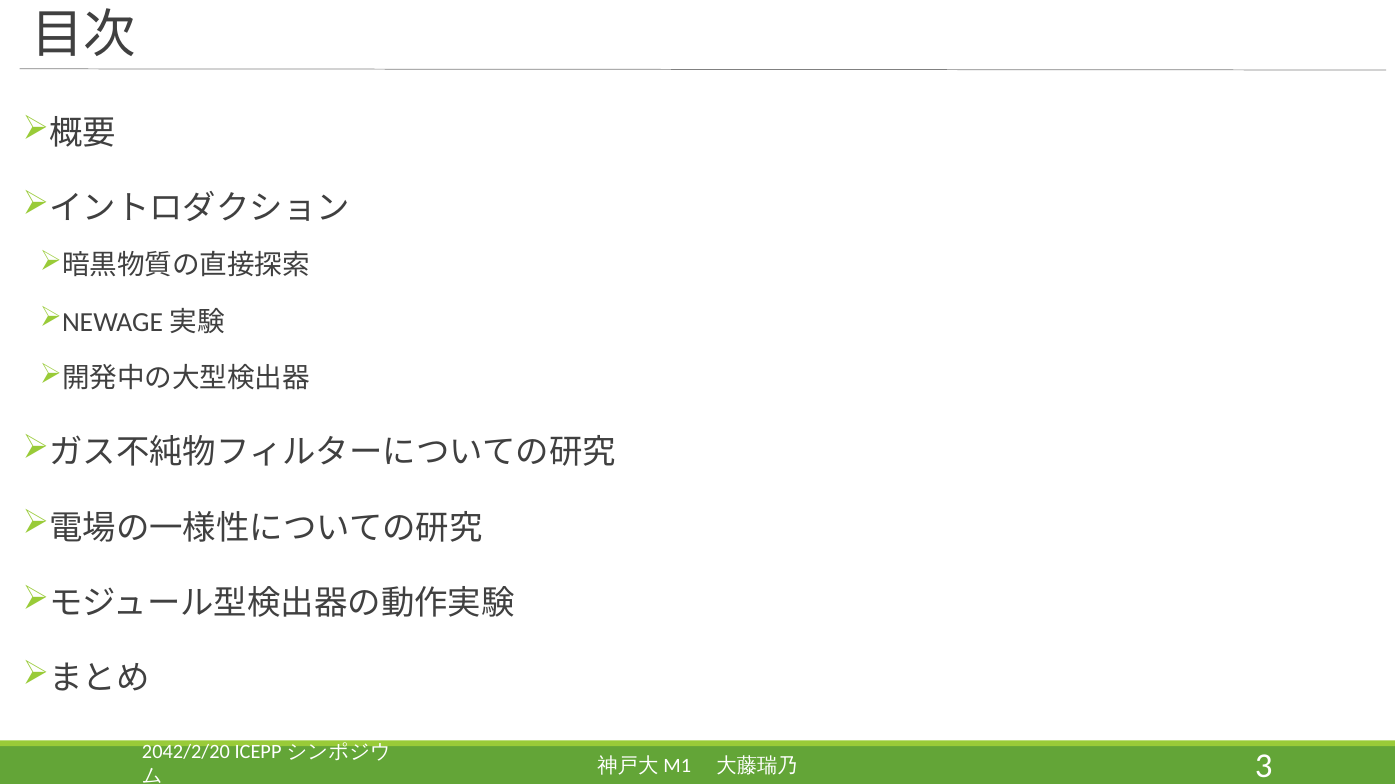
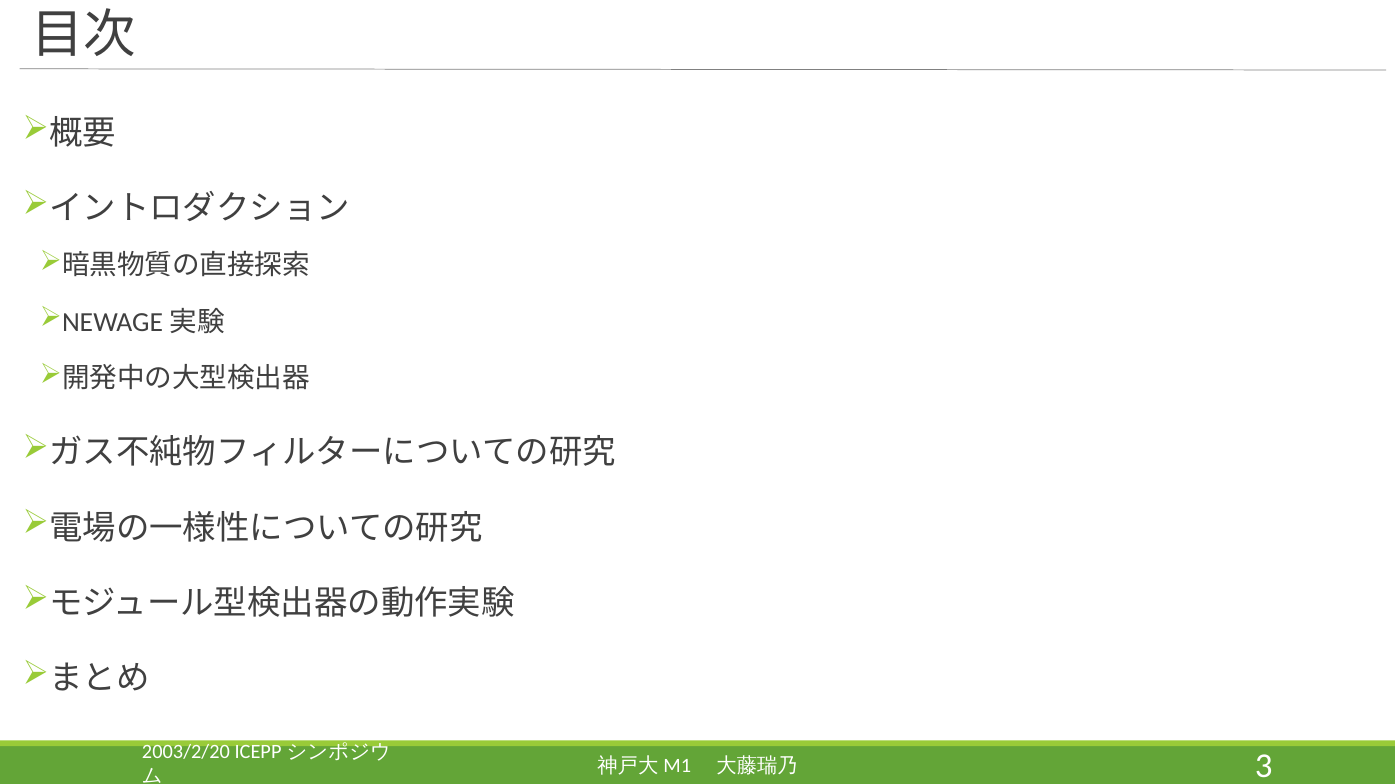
2042/2/20: 2042/2/20 -> 2003/2/20
